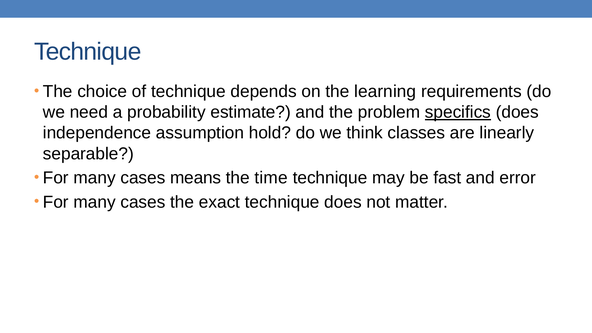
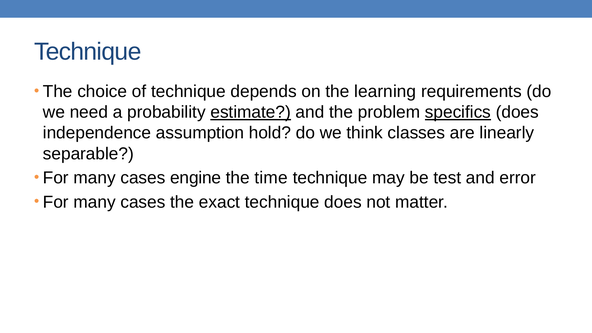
estimate underline: none -> present
means: means -> engine
fast: fast -> test
